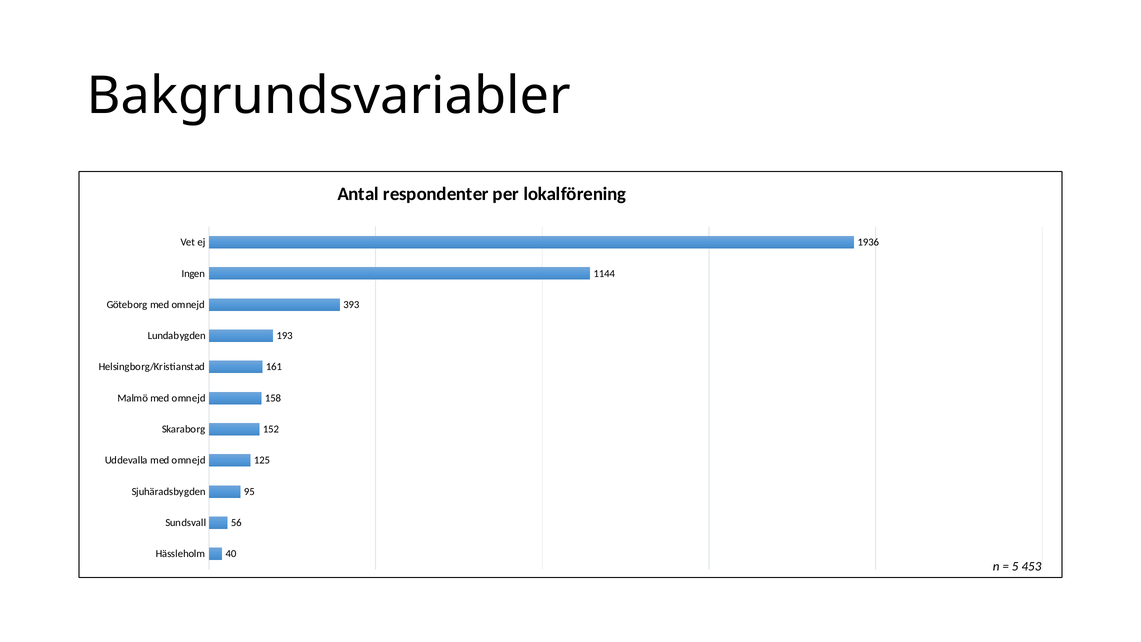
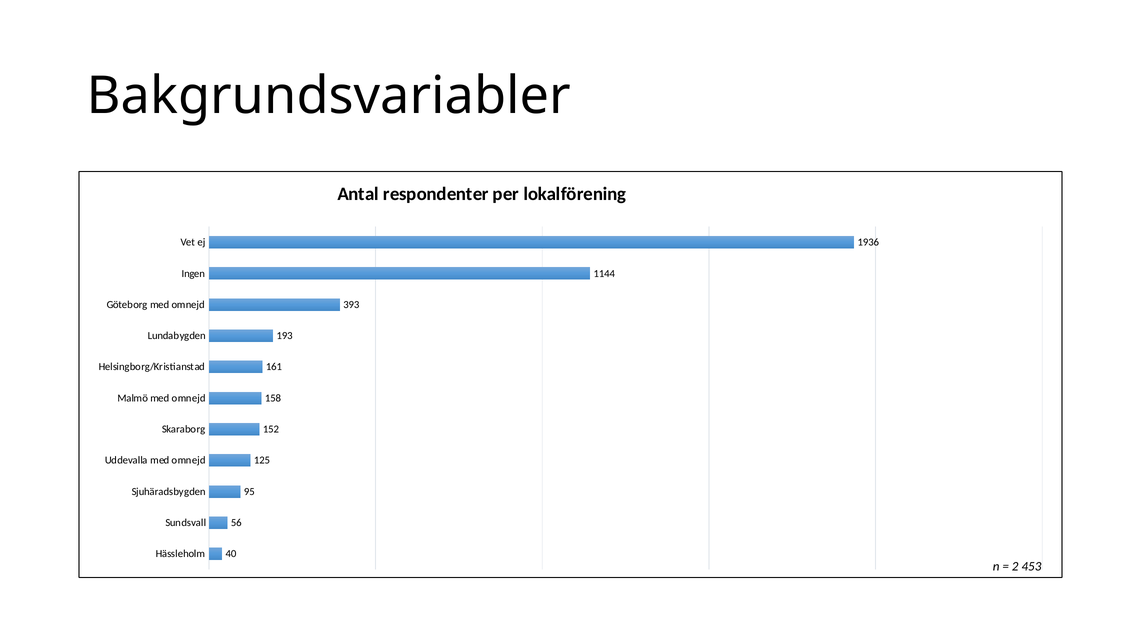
5: 5 -> 2
